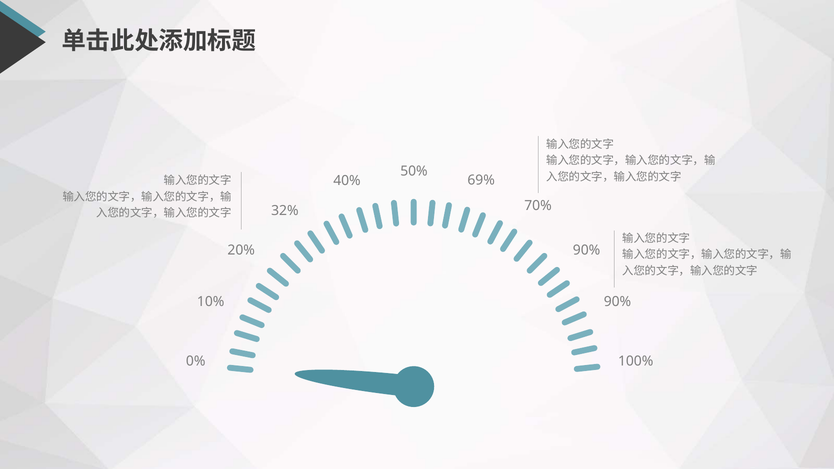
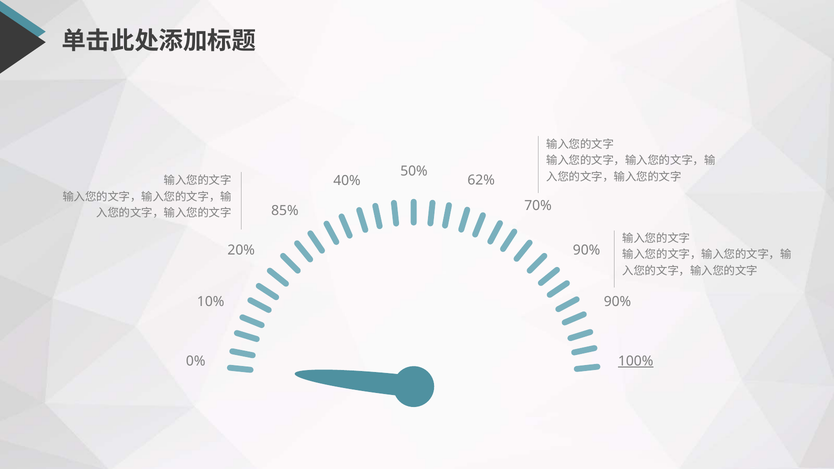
69%: 69% -> 62%
32%: 32% -> 85%
100% underline: none -> present
